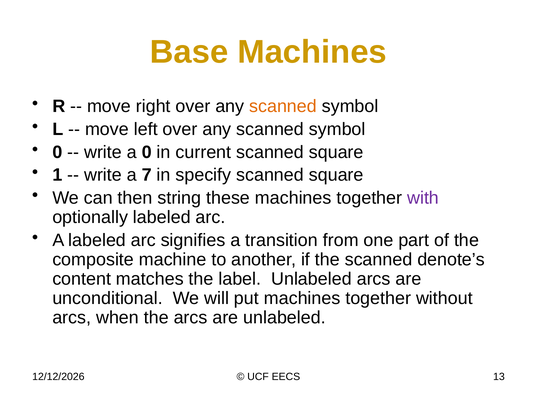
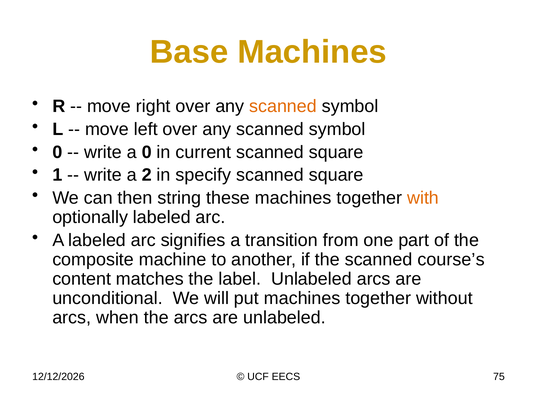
7: 7 -> 2
with colour: purple -> orange
denote’s: denote’s -> course’s
13: 13 -> 75
